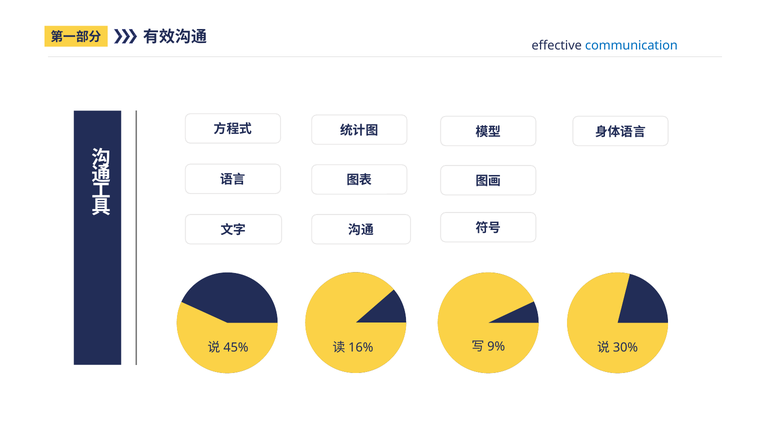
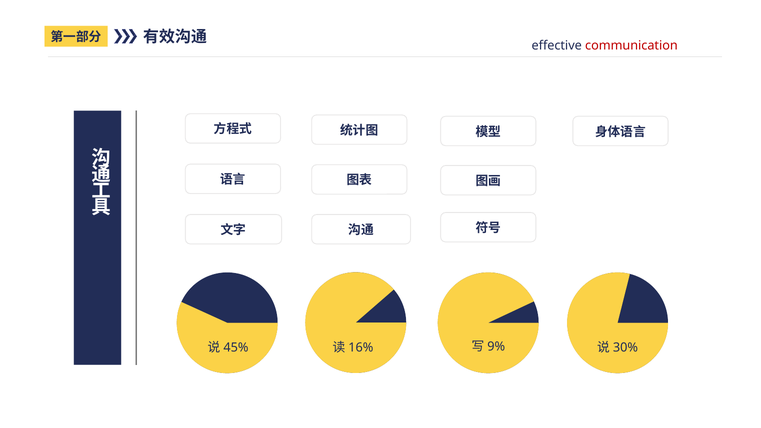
communication colour: blue -> red
